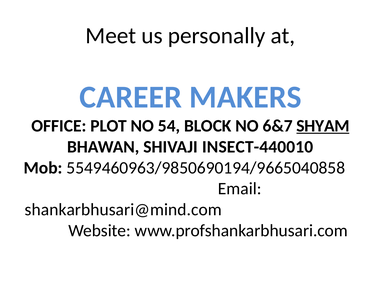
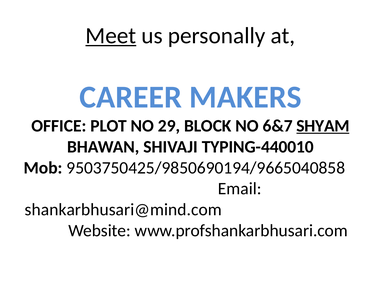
Meet underline: none -> present
54: 54 -> 29
INSECT-440010: INSECT-440010 -> TYPING-440010
5549460963/9850690194/9665040858: 5549460963/9850690194/9665040858 -> 9503750425/9850690194/9665040858
